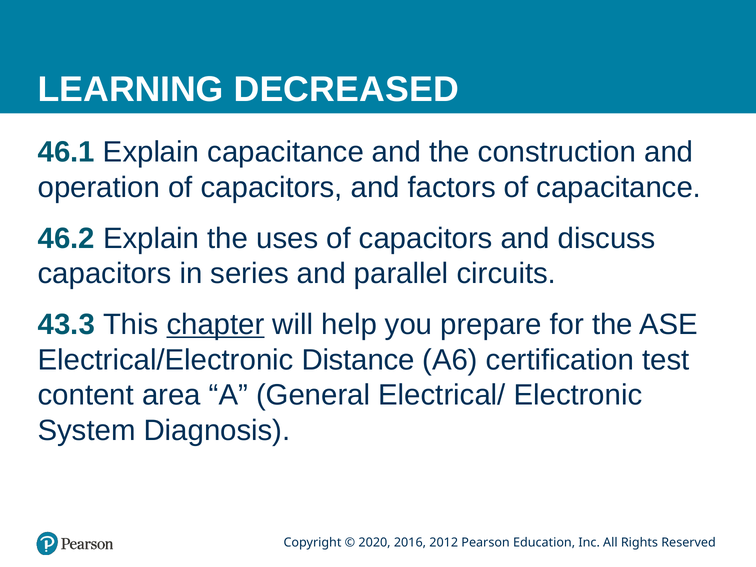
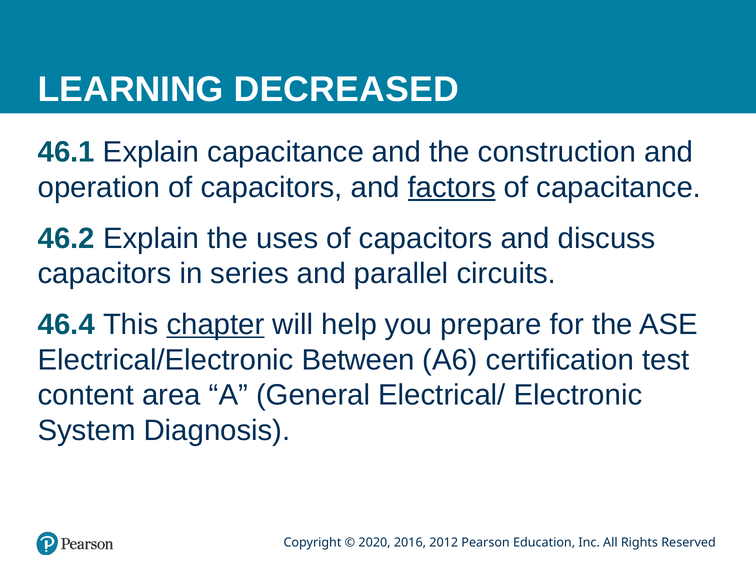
factors underline: none -> present
43.3: 43.3 -> 46.4
Distance: Distance -> Between
